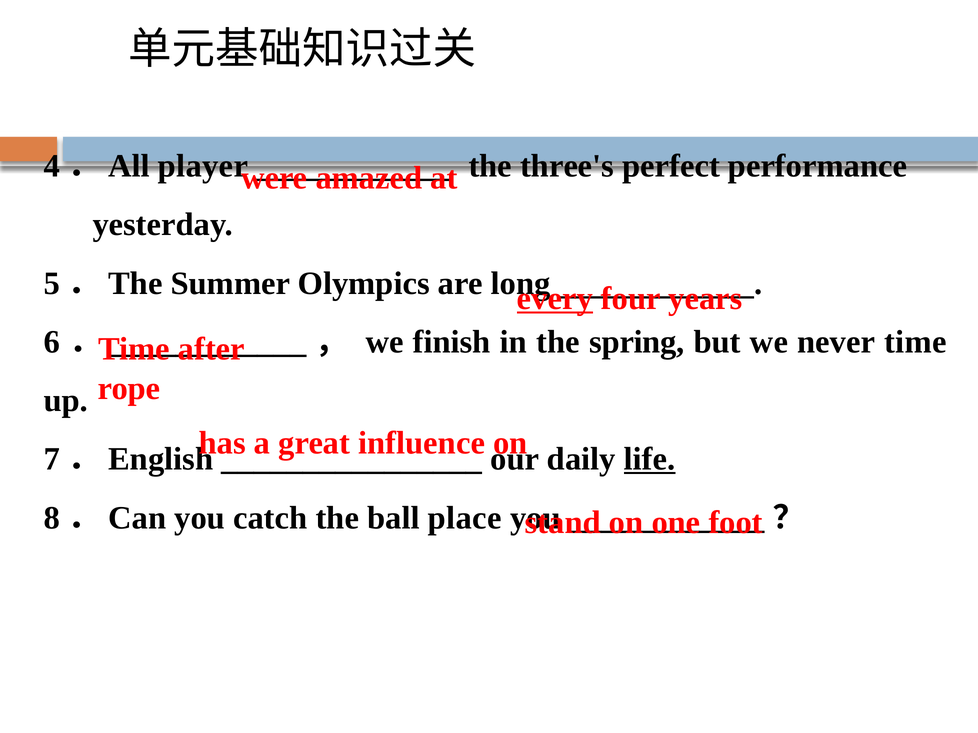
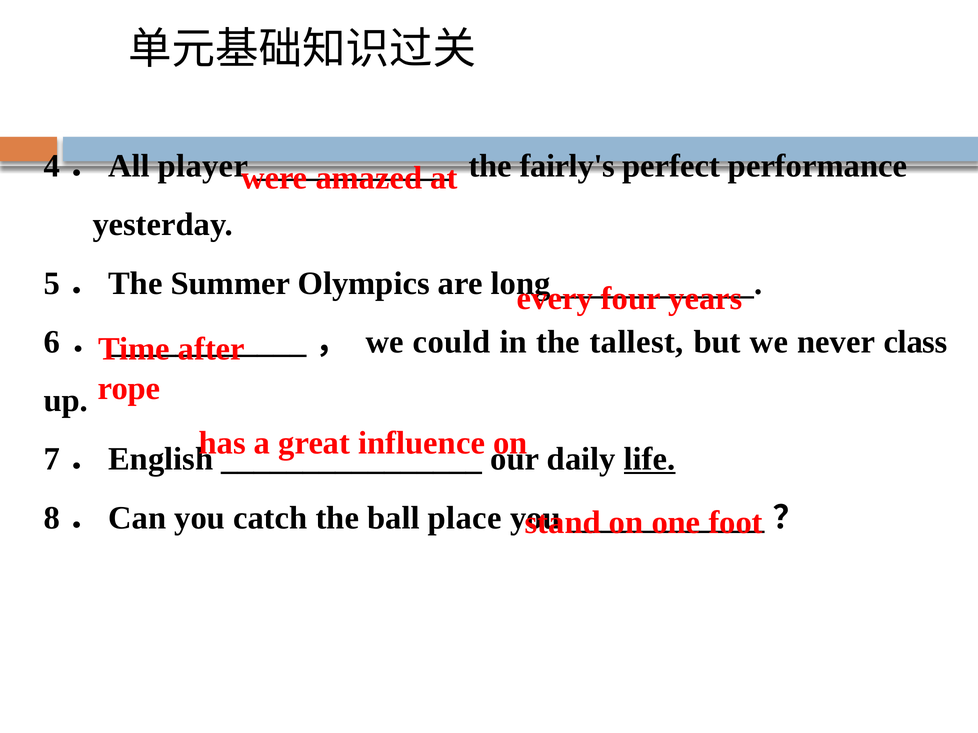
three's: three's -> fairly's
every underline: present -> none
finish: finish -> could
spring: spring -> tallest
never time: time -> class
